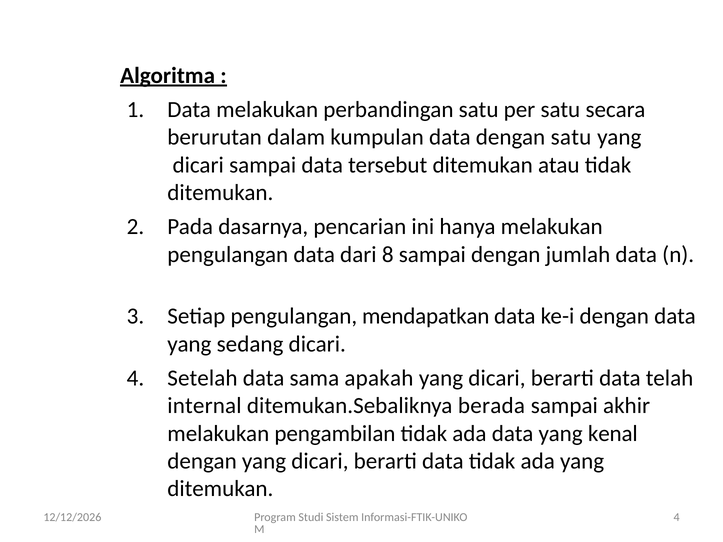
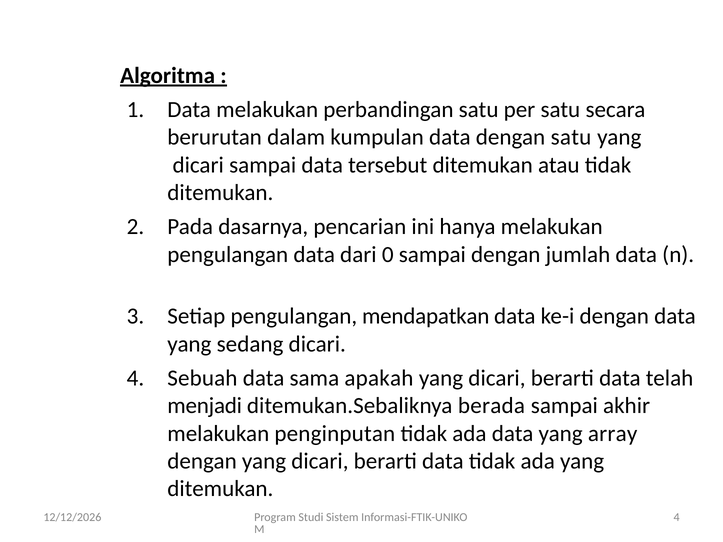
8: 8 -> 0
Setelah: Setelah -> Sebuah
internal: internal -> menjadi
pengambilan: pengambilan -> penginputan
kenal: kenal -> array
